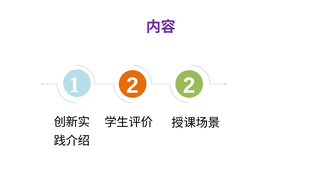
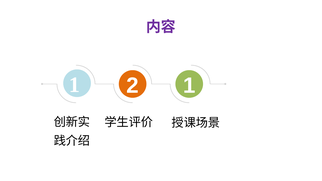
2 2: 2 -> 1
